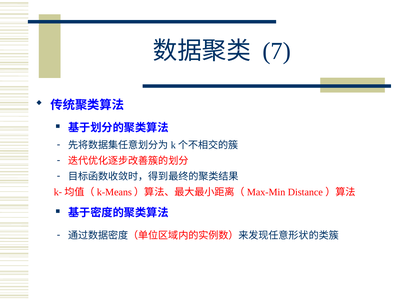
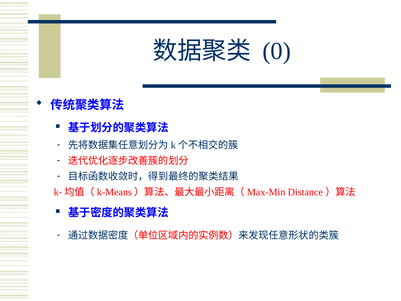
7: 7 -> 0
